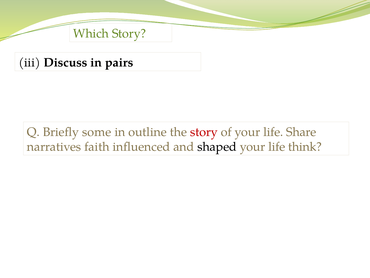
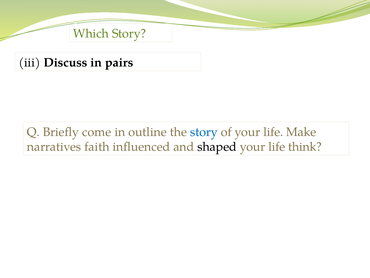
some: some -> come
story at (204, 132) colour: red -> blue
Share: Share -> Make
